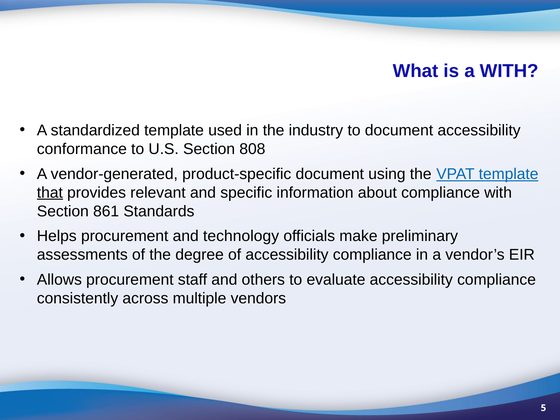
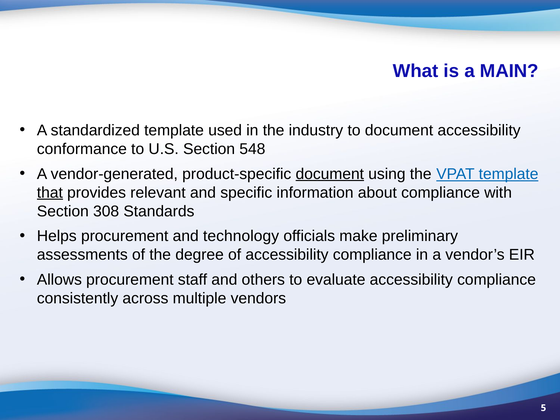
a WITH: WITH -> MAIN
808: 808 -> 548
document at (330, 174) underline: none -> present
861: 861 -> 308
